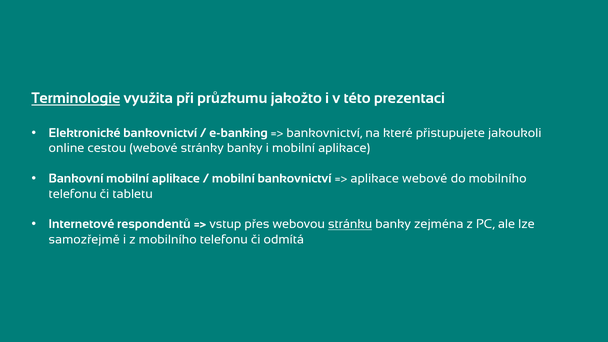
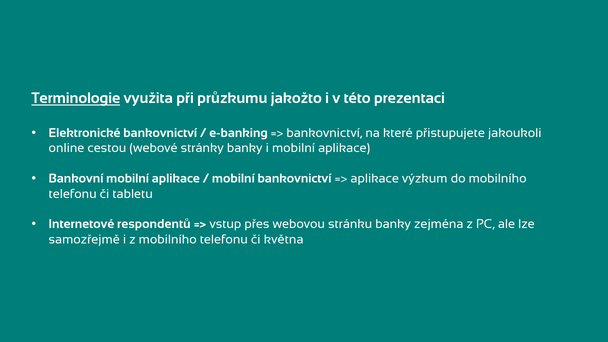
aplikace webové: webové -> výzkum
stránku underline: present -> none
odmítá: odmítá -> května
